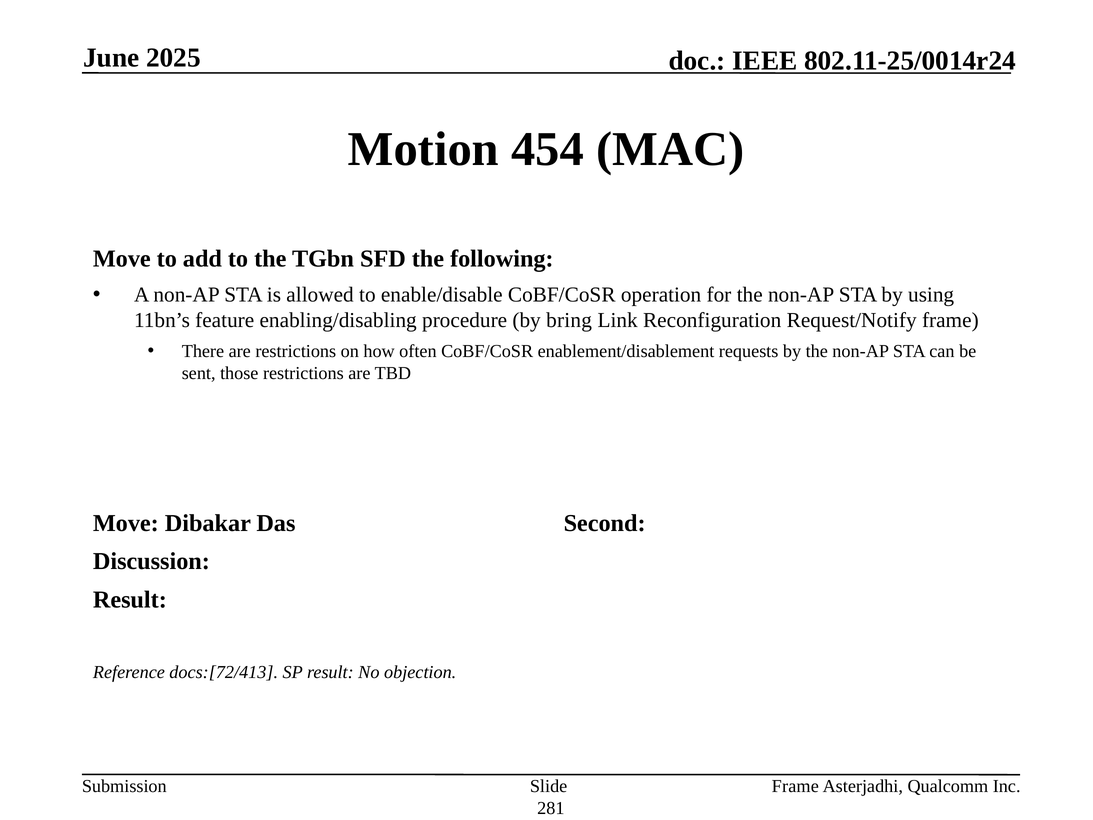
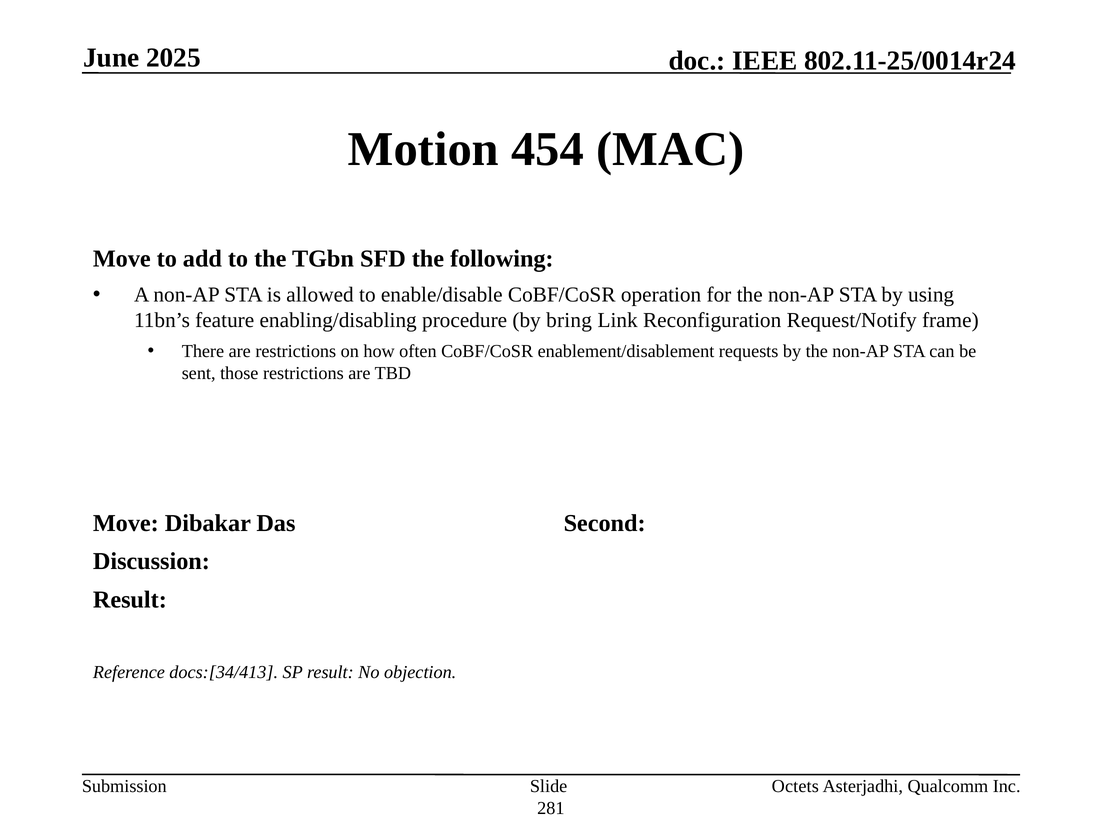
docs:[72/413: docs:[72/413 -> docs:[34/413
Frame at (795, 786): Frame -> Octets
